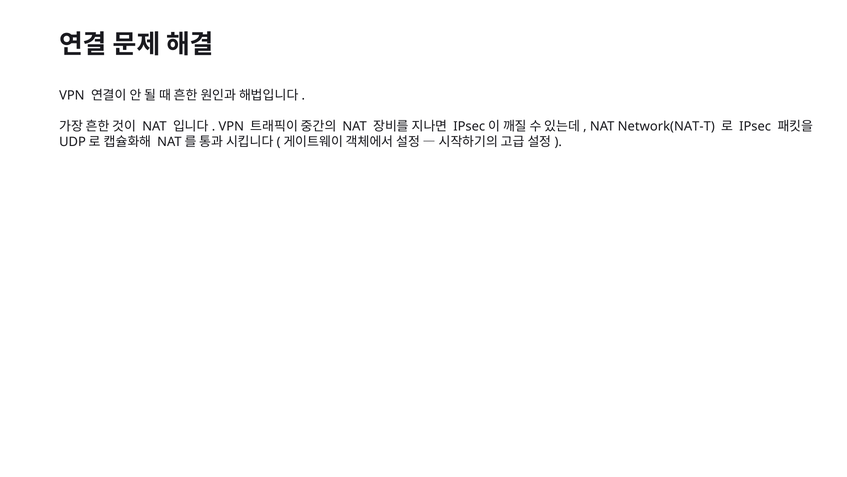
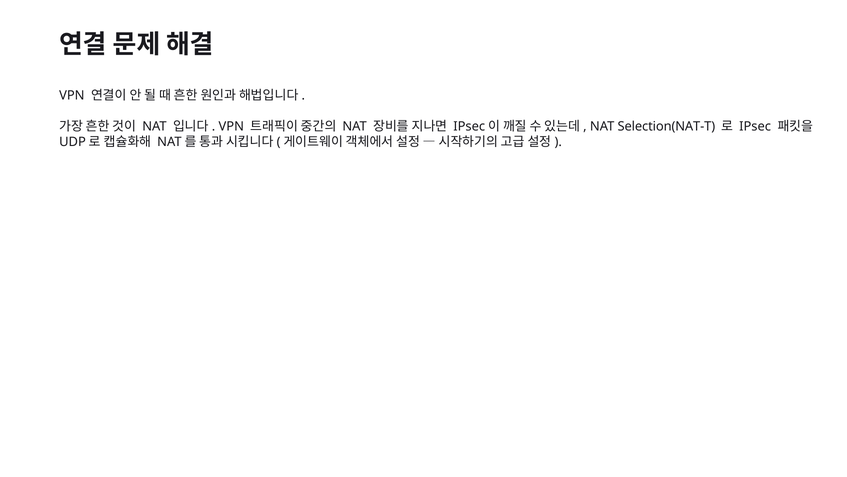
Network(NAT-T: Network(NAT-T -> Selection(NAT-T
